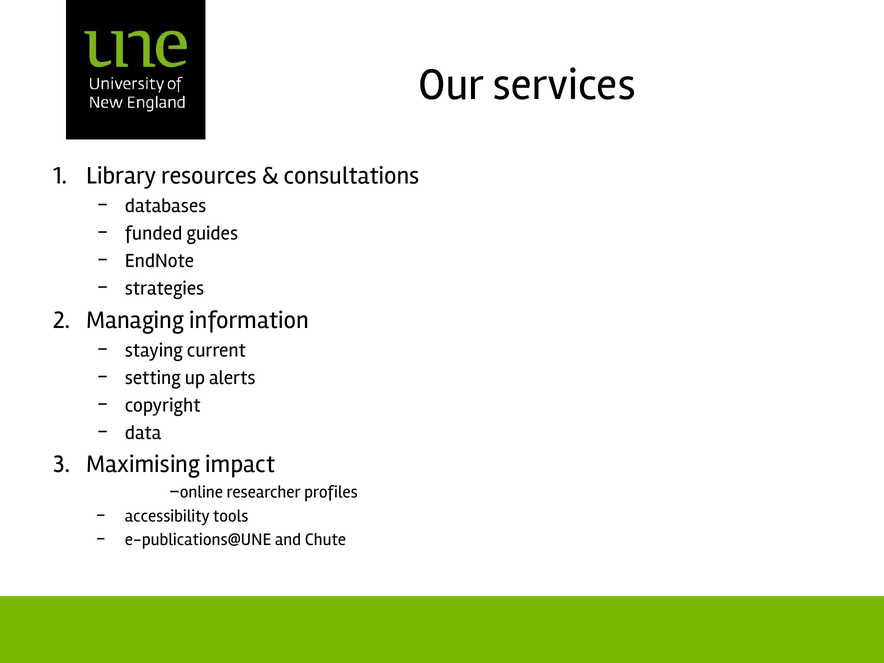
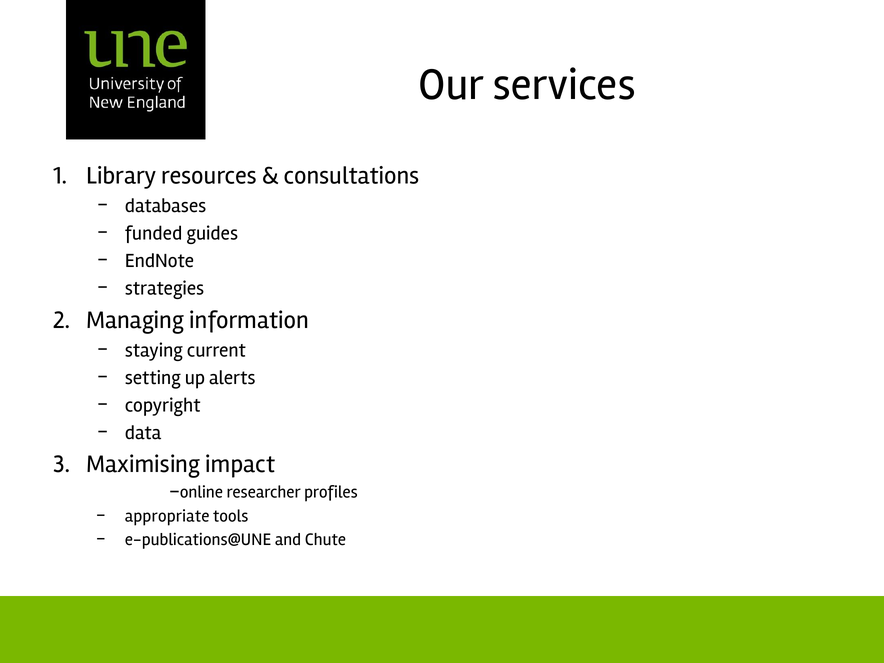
accessibility: accessibility -> appropriate
